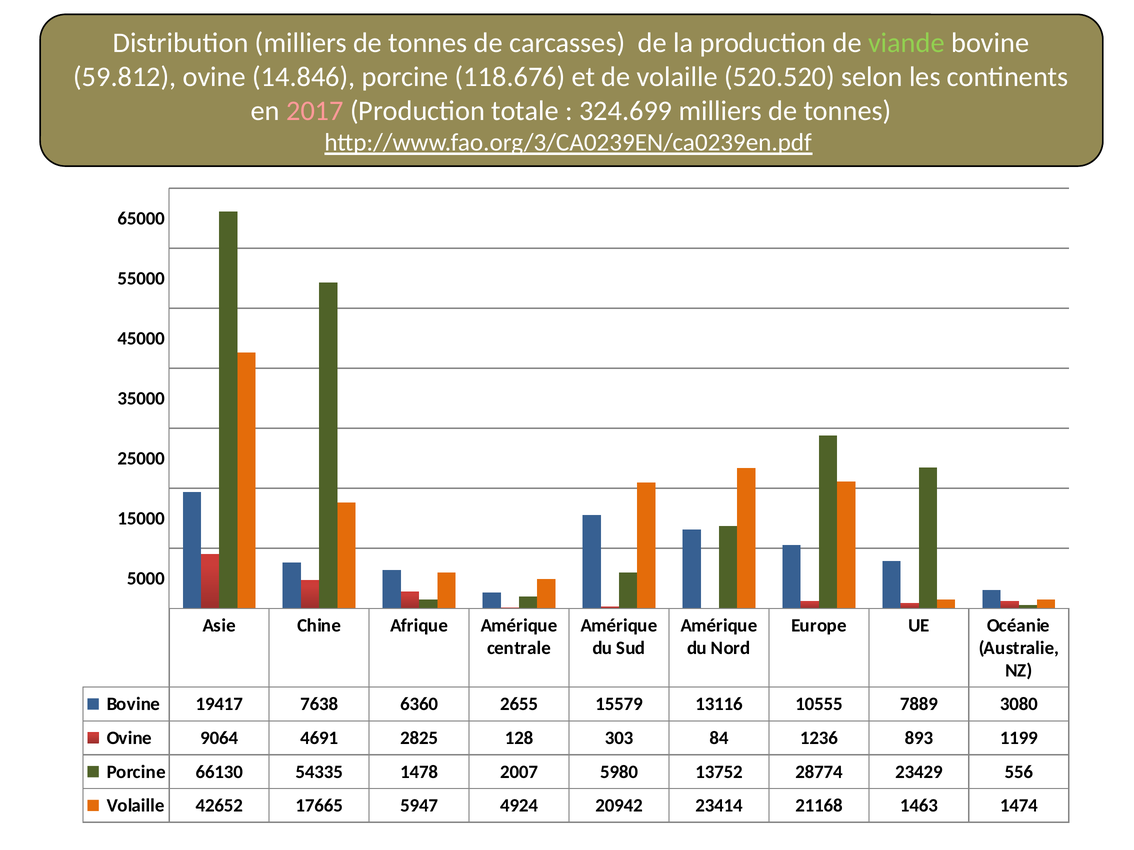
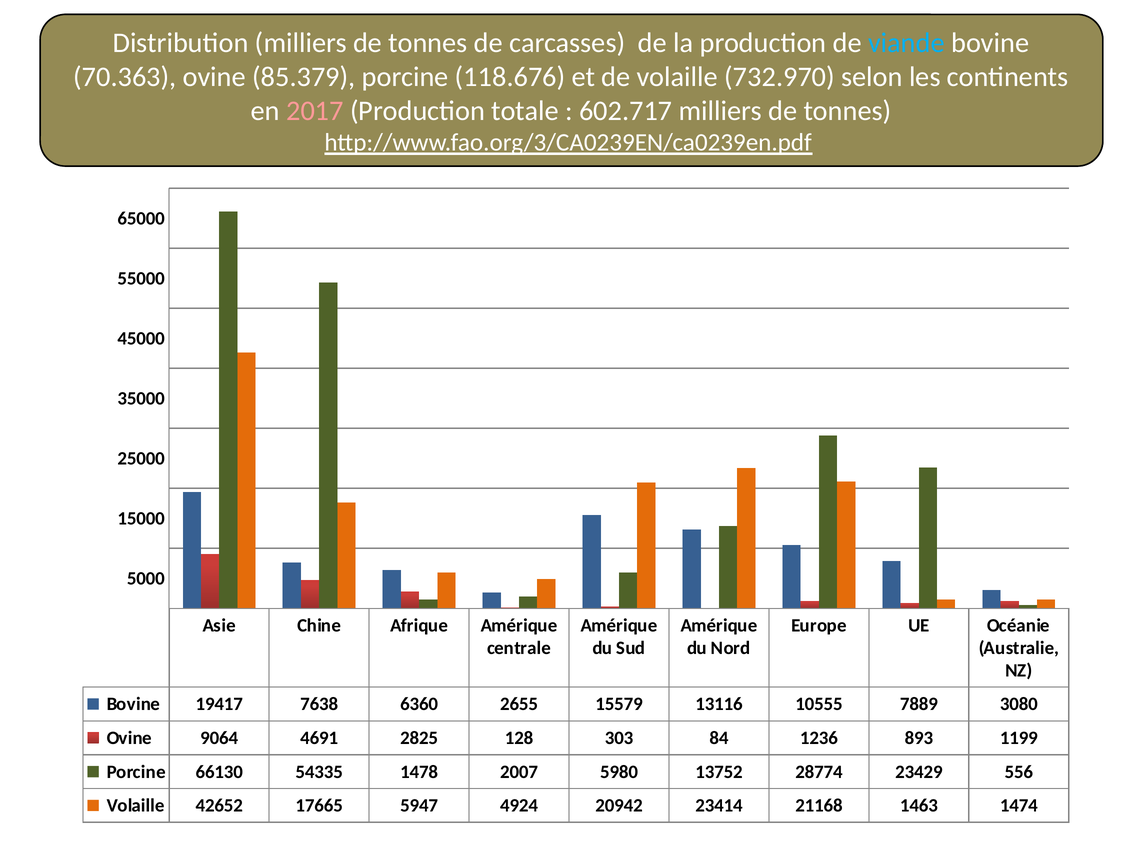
viande colour: light green -> light blue
59.812: 59.812 -> 70.363
14.846: 14.846 -> 85.379
520.520: 520.520 -> 732.970
324.699: 324.699 -> 602.717
